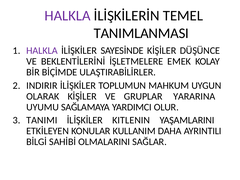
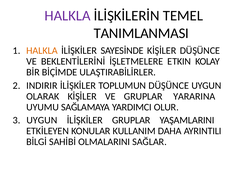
HALKLA at (42, 51) colour: purple -> orange
EMEK: EMEK -> ETKIN
TOPLUMUN MAHKUM: MAHKUM -> DÜŞÜNCE
TANIMI at (42, 120): TANIMI -> UYGUN
İLİŞKİLER KITLENIN: KITLENIN -> GRUPLAR
